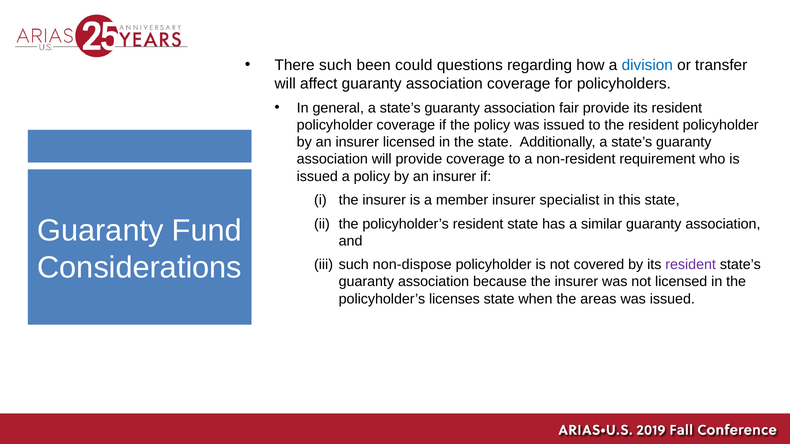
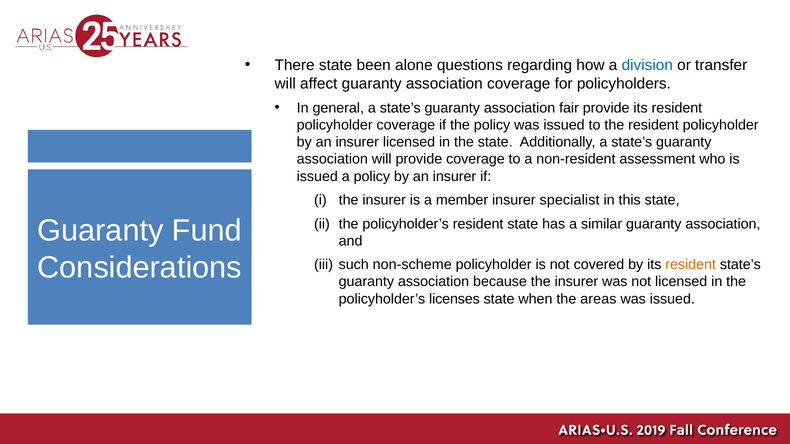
There such: such -> state
could: could -> alone
requirement: requirement -> assessment
non-dispose: non-dispose -> non-scheme
resident at (691, 265) colour: purple -> orange
